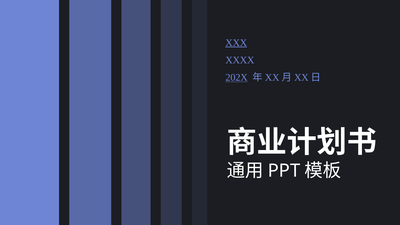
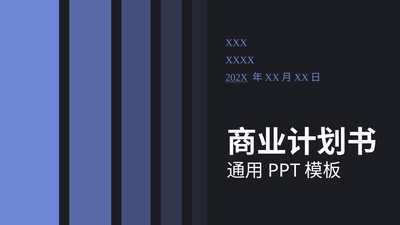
XXX underline: present -> none
